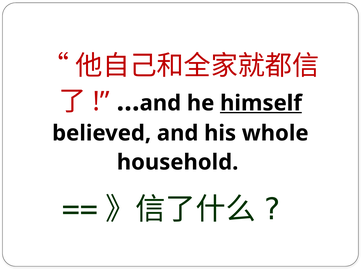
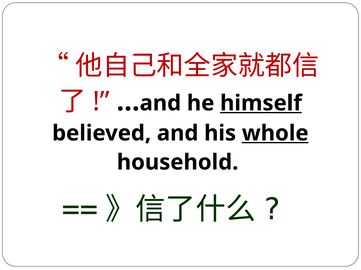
whole underline: none -> present
